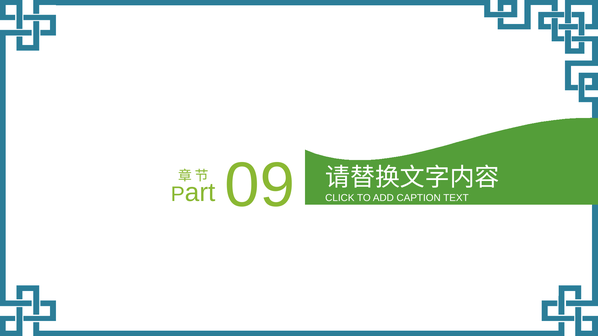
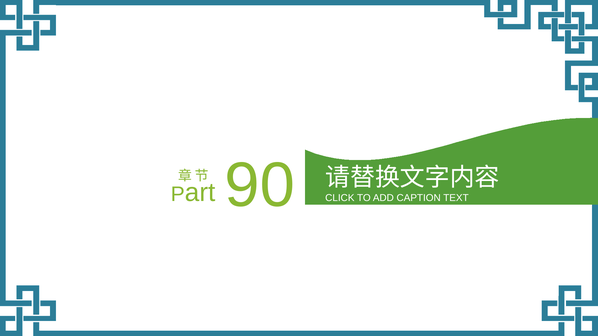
09: 09 -> 90
